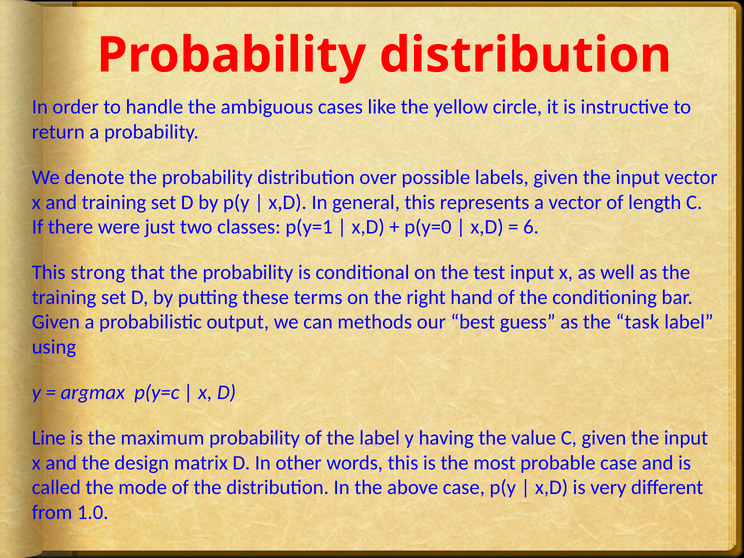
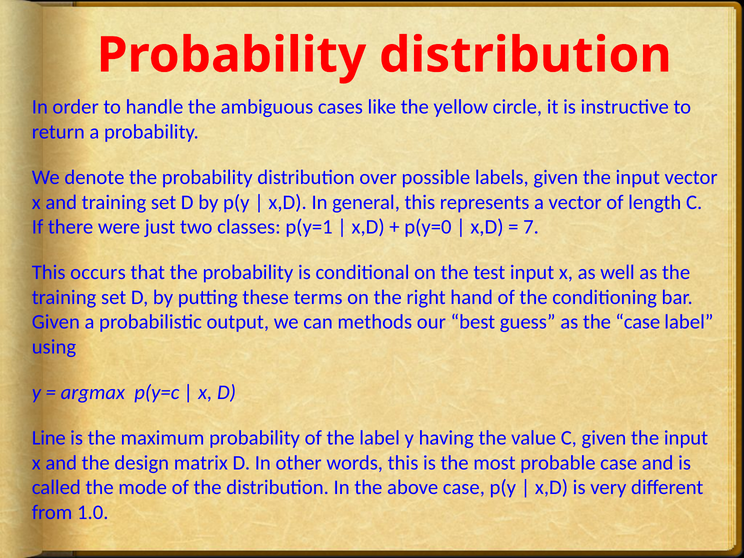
6: 6 -> 7
strong: strong -> occurs
the task: task -> case
